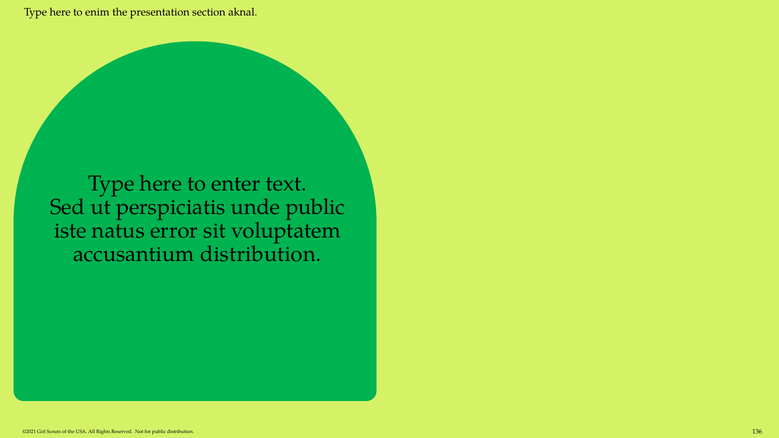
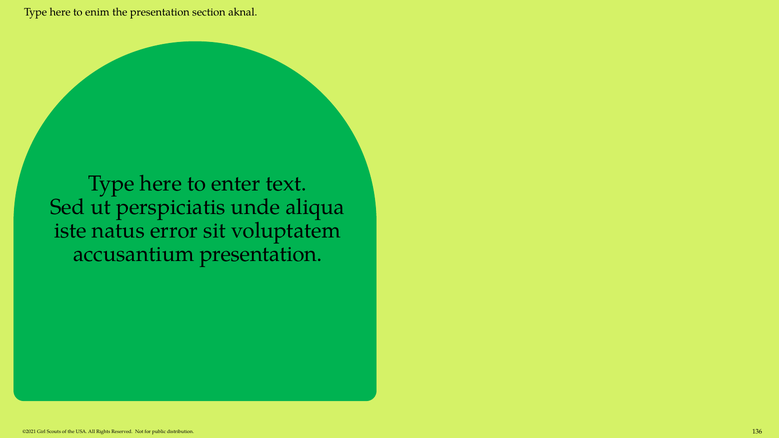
unde public: public -> aliqua
accusantium distribution: distribution -> presentation
